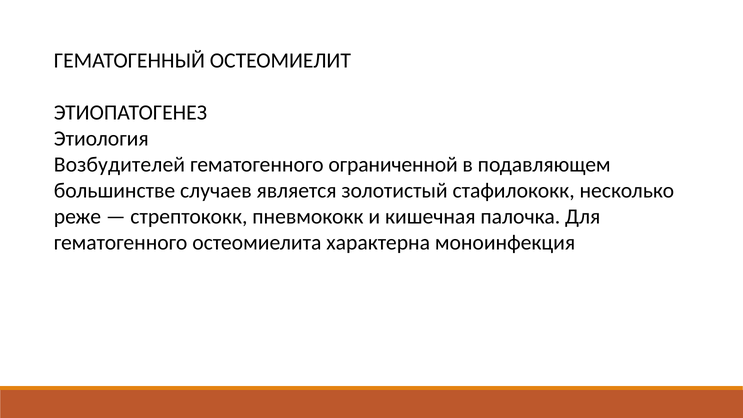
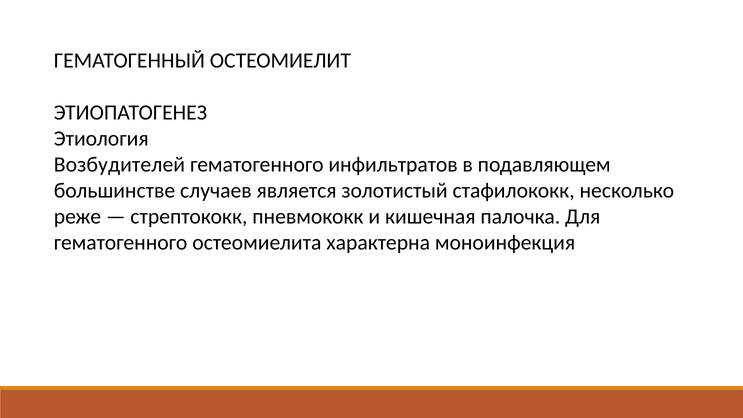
ограниченной: ограниченной -> инфильтратов
